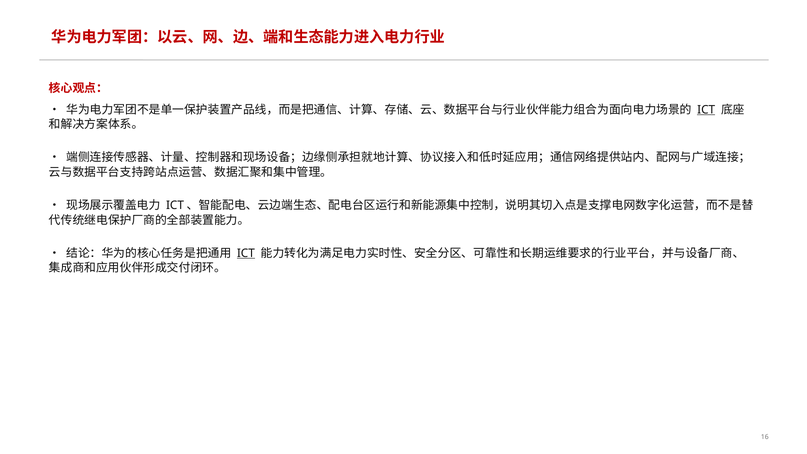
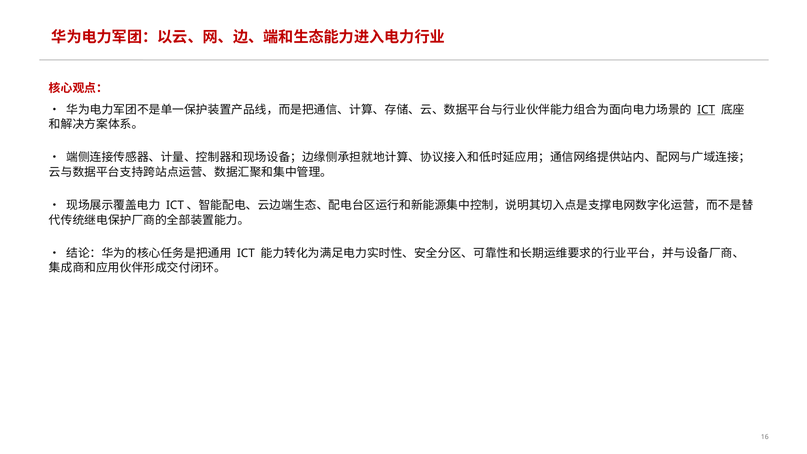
ICT at (246, 253) underline: present -> none
